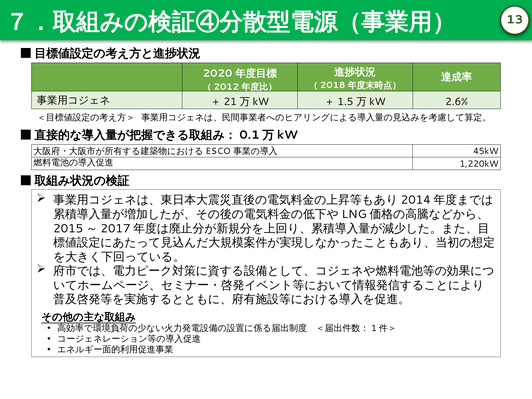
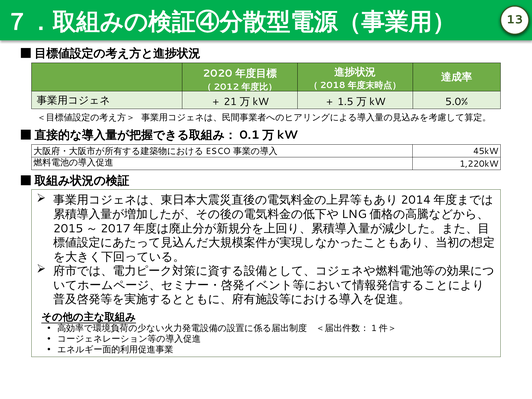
2.6%: 2.6% -> 5.0%
